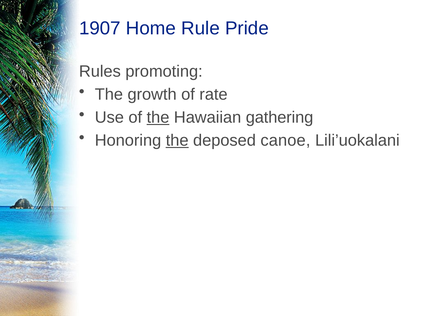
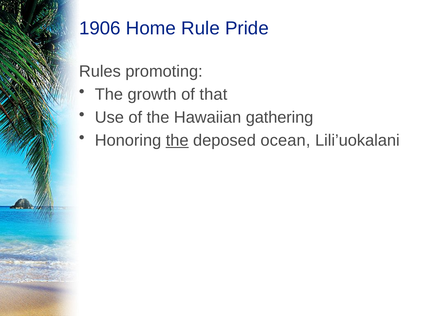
1907: 1907 -> 1906
rate: rate -> that
the at (158, 118) underline: present -> none
canoe: canoe -> ocean
